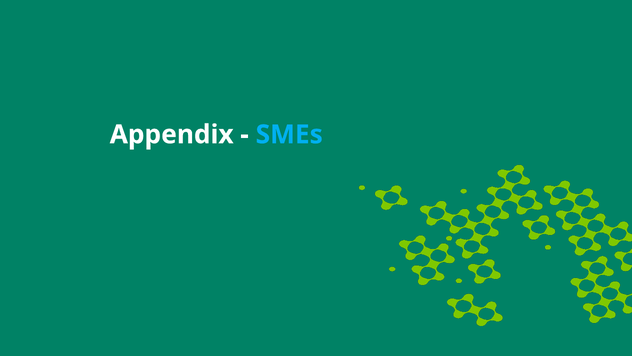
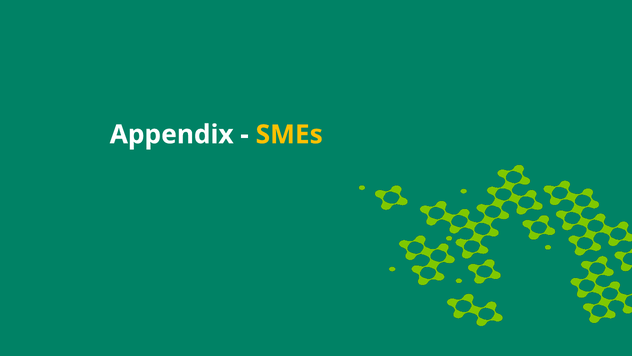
SMEs colour: light blue -> yellow
